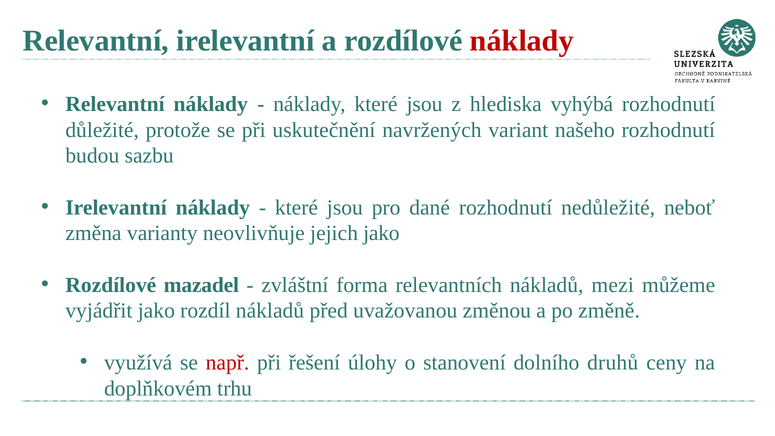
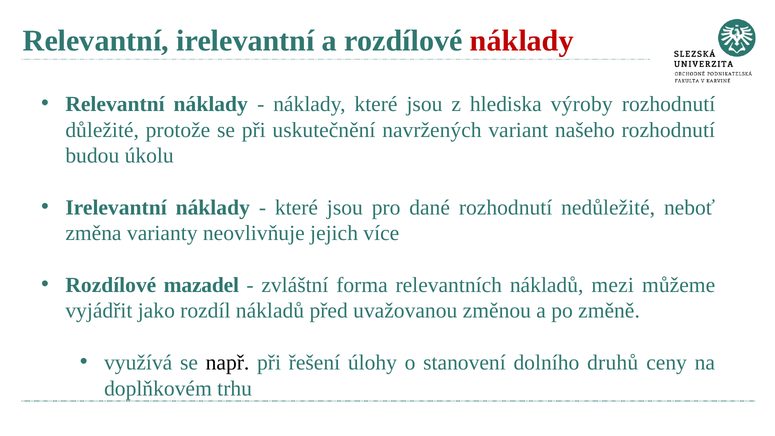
vyhýbá: vyhýbá -> výroby
sazbu: sazbu -> úkolu
jejich jako: jako -> více
např colour: red -> black
